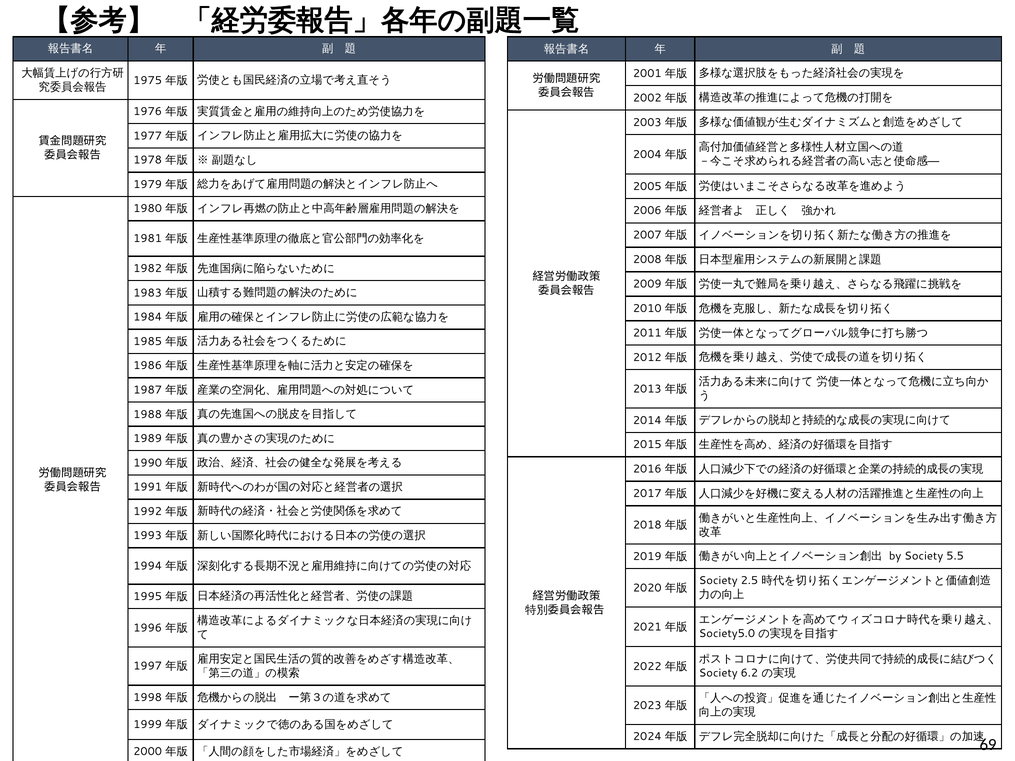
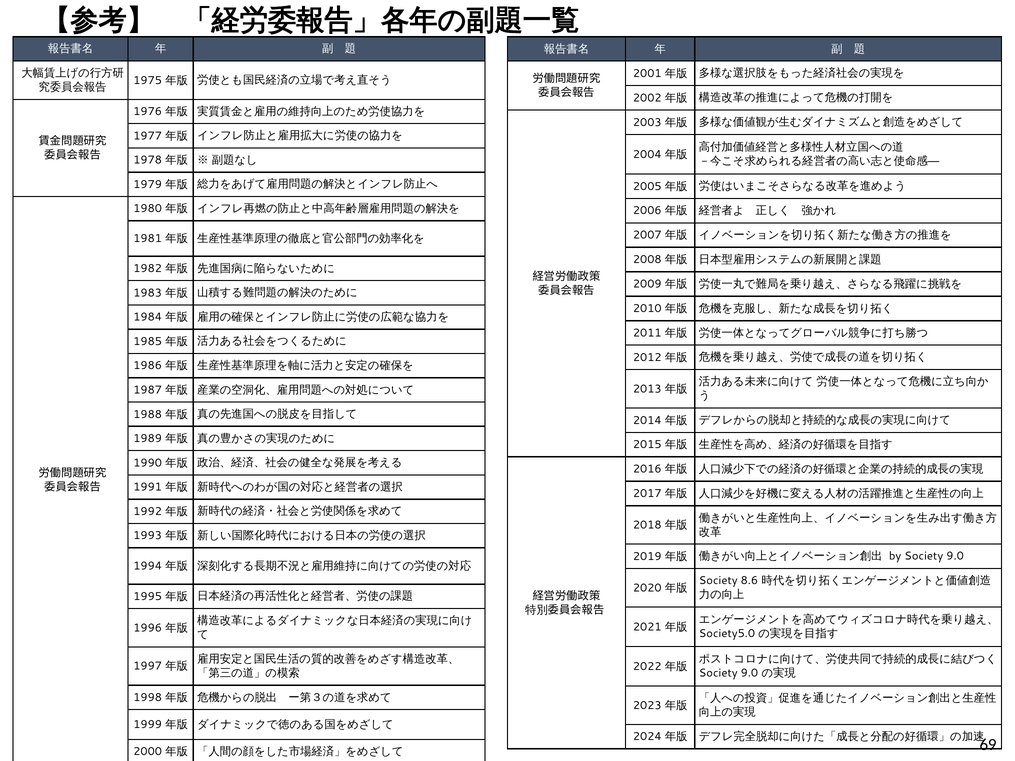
by Society 5.5: 5.5 -> 9.0
2.5: 2.5 -> 8.6
6.2 at (749, 673): 6.2 -> 9.0
